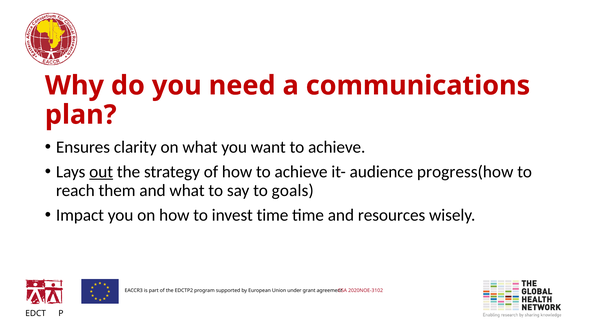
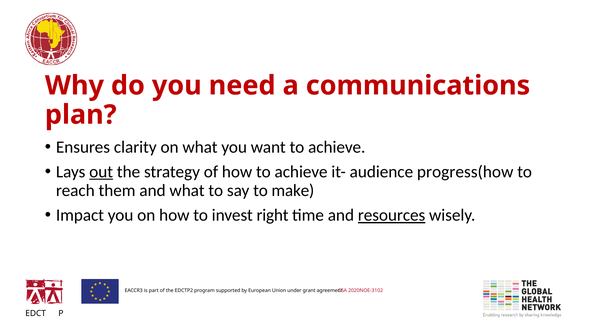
goals: goals -> make
invest time: time -> right
resources underline: none -> present
